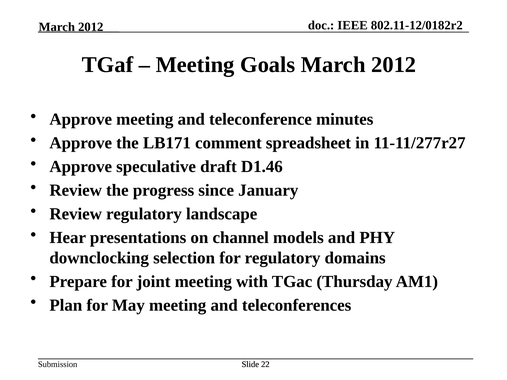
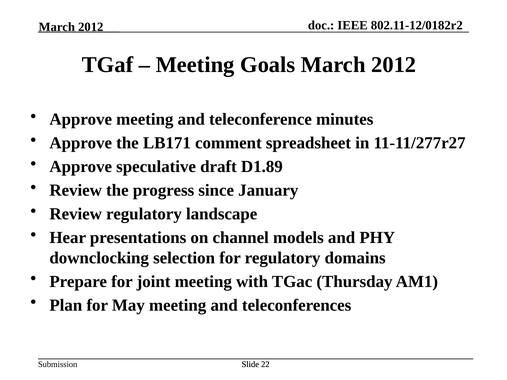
D1.46: D1.46 -> D1.89
